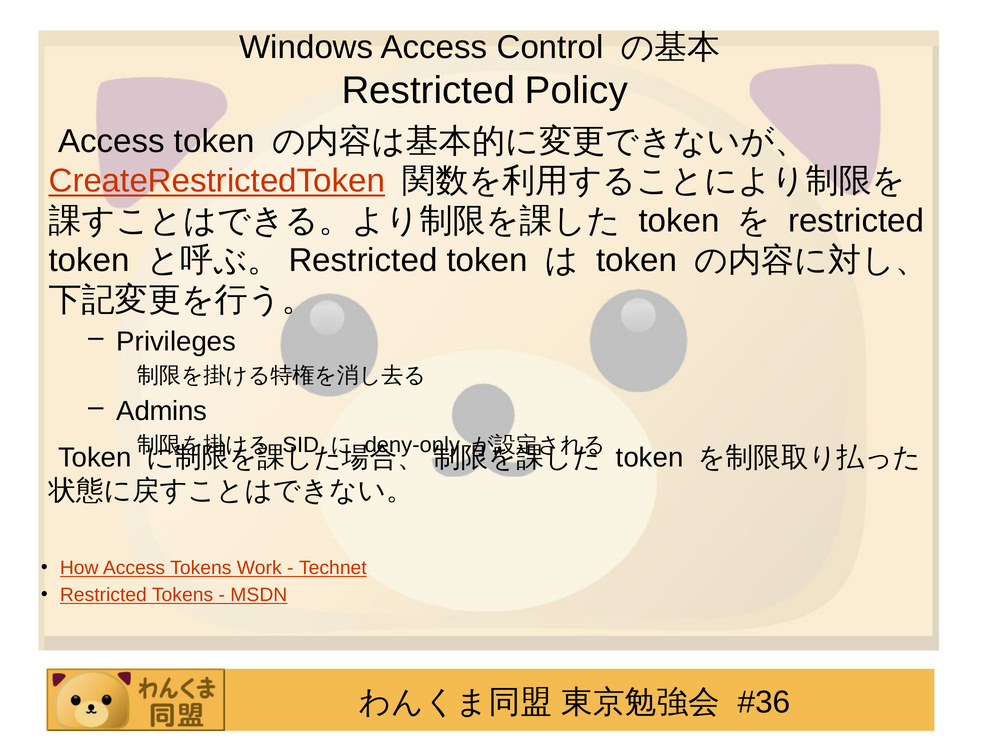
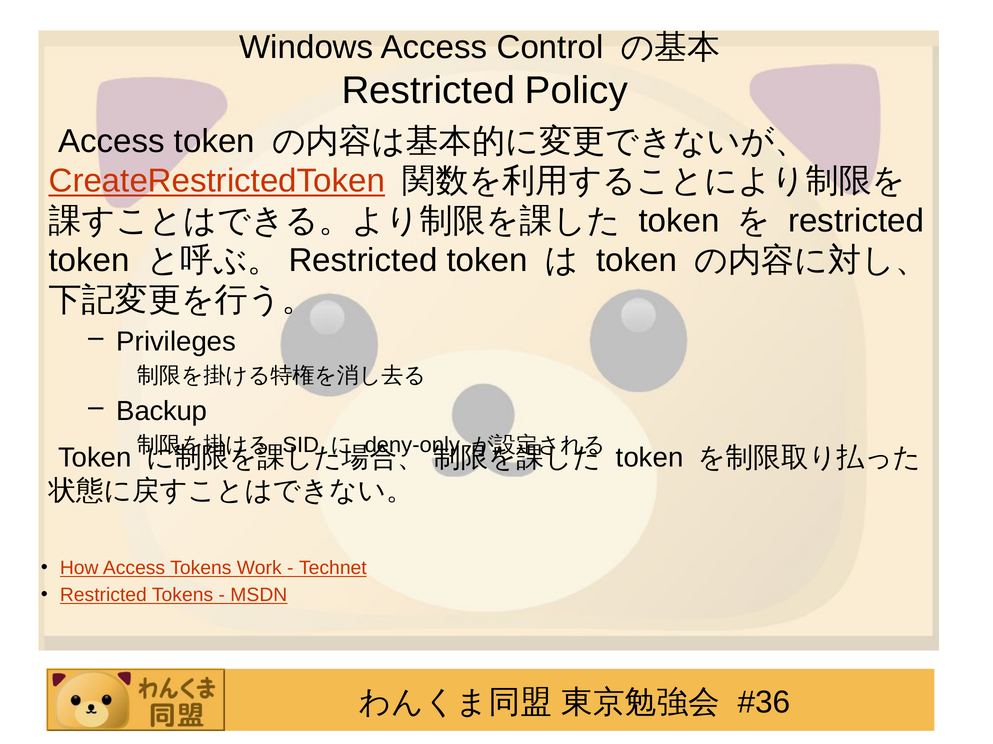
Admins: Admins -> Backup
